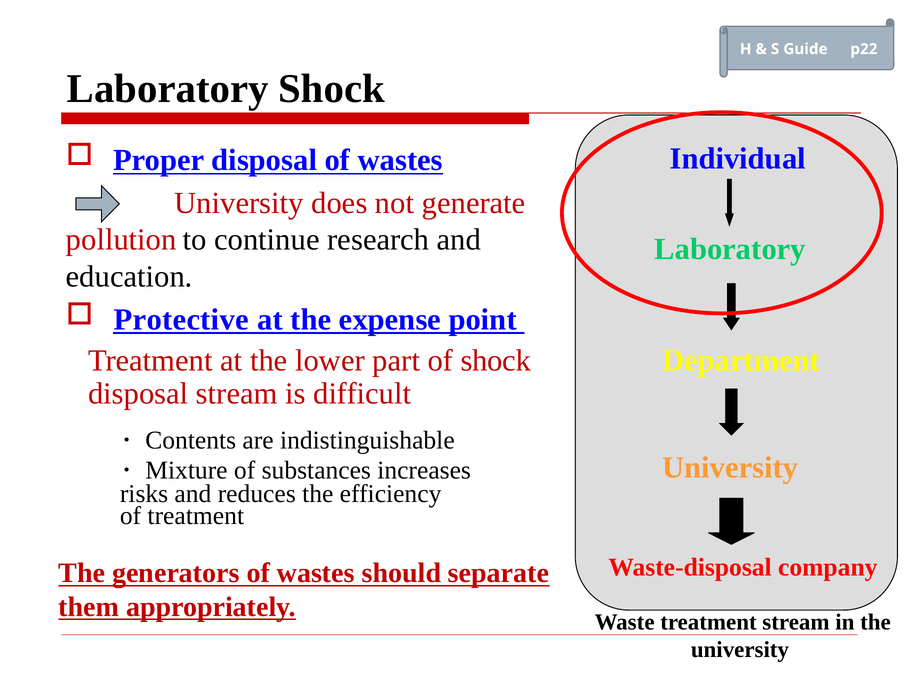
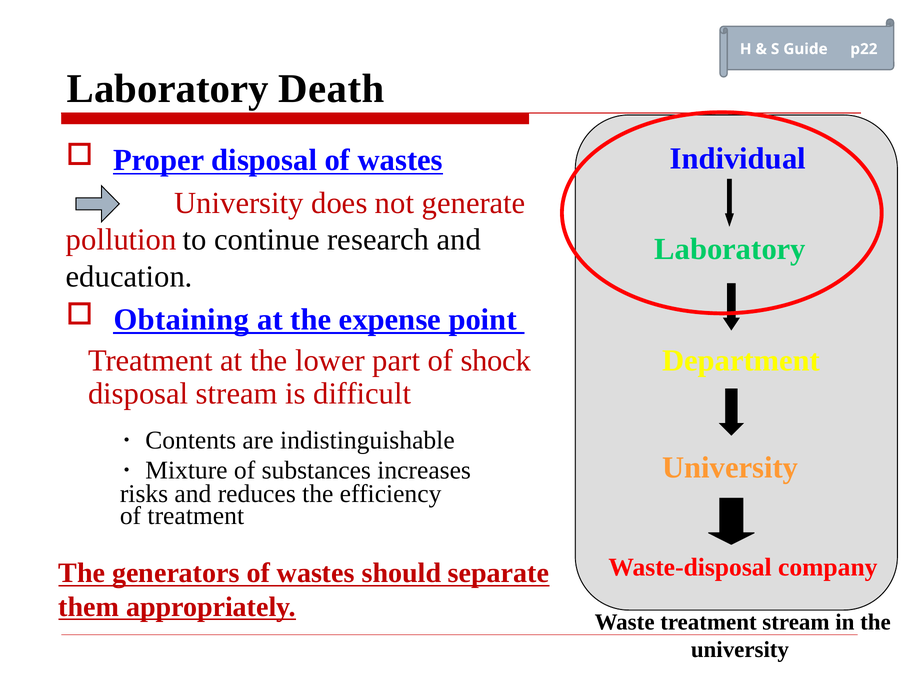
Laboratory Shock: Shock -> Death
Protective: Protective -> Obtaining
